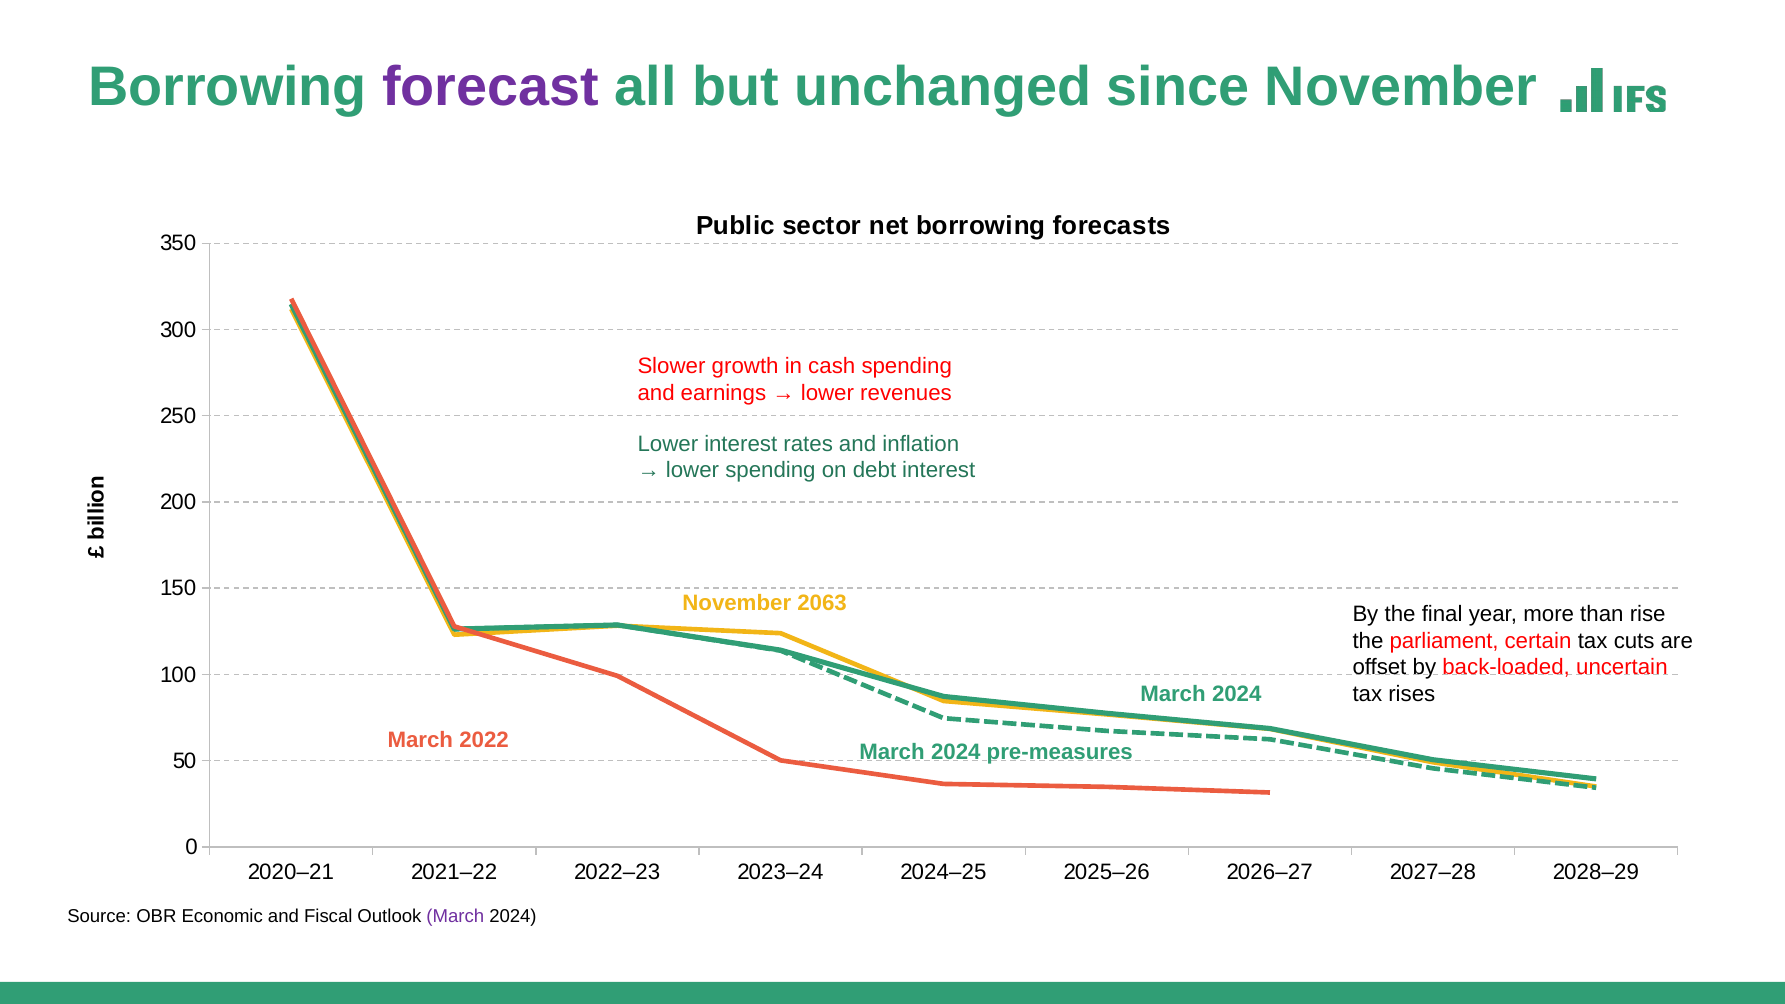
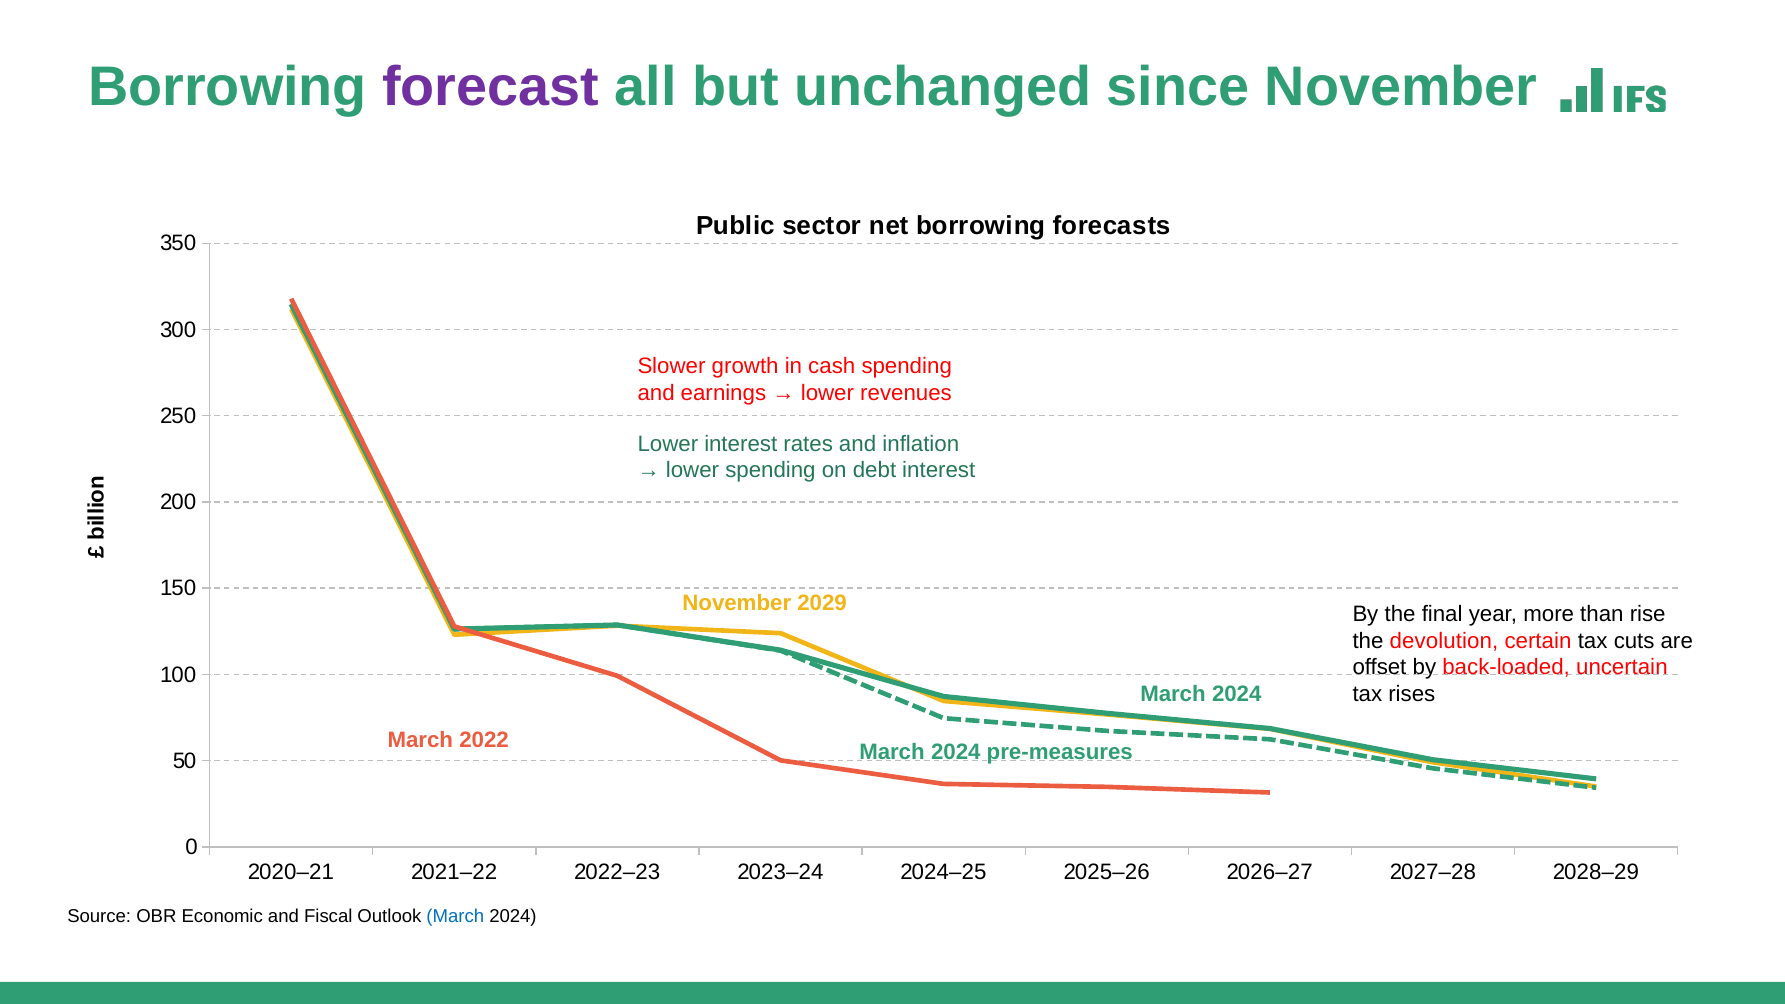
2063: 2063 -> 2029
parliament: parliament -> devolution
March at (455, 916) colour: purple -> blue
